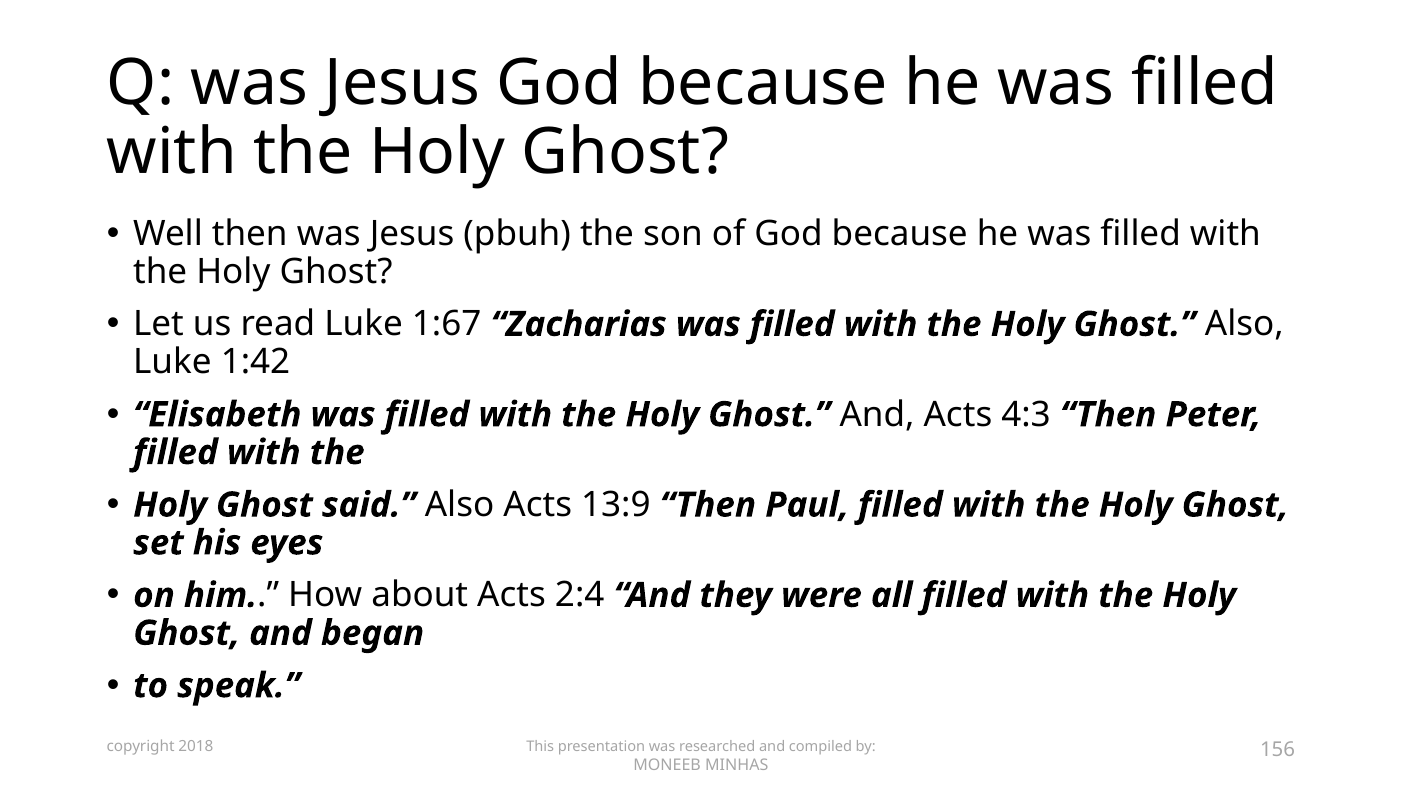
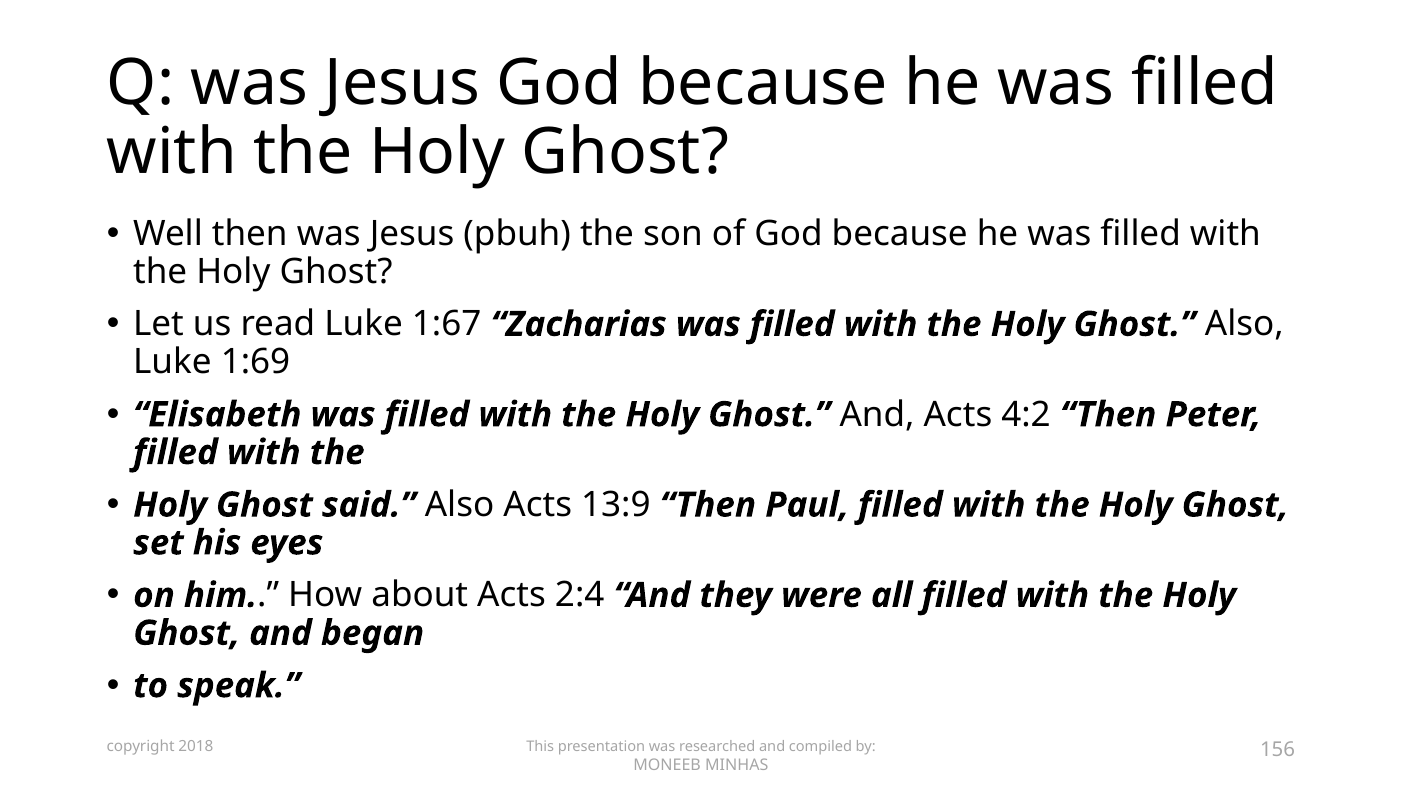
1:42: 1:42 -> 1:69
4:3: 4:3 -> 4:2
